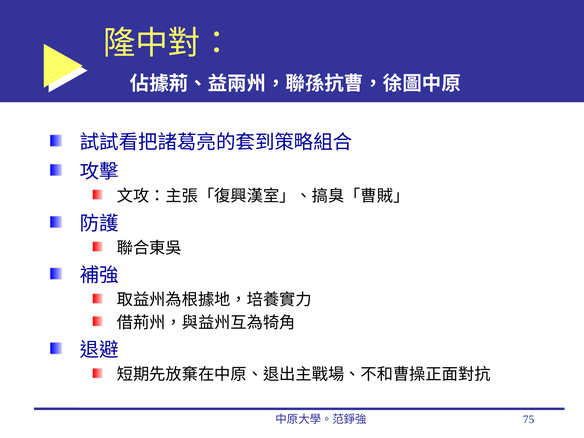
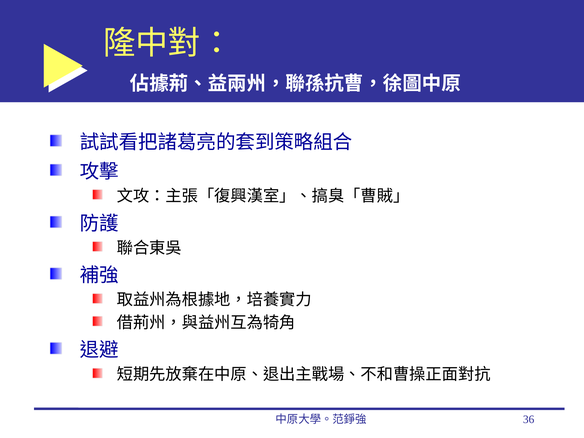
75: 75 -> 36
